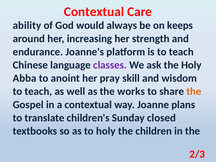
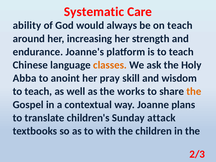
Contextual at (94, 12): Contextual -> Systematic
on keeps: keeps -> teach
classes colour: purple -> orange
closed: closed -> attack
to holy: holy -> with
